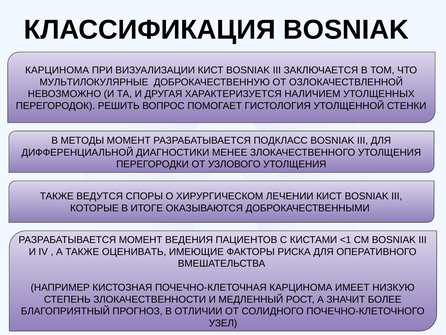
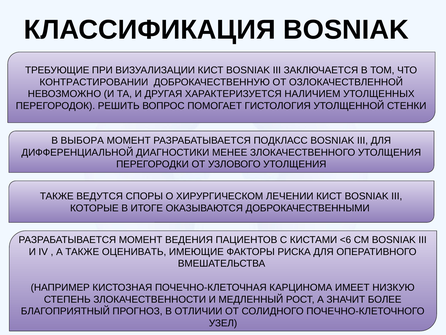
КАРЦИНОМА at (57, 70): КАРЦИНОМА -> ТРЕБУЮЩИЕ
МУЛЬТИЛОКУЛЯРНЫЕ: МУЛЬТИЛОКУЛЯРНЫЕ -> КОНТРАСТИРОВАНИИ
МЕТОДЫ: МЕТОДЫ -> ВЫБОРА
<1: <1 -> <6
